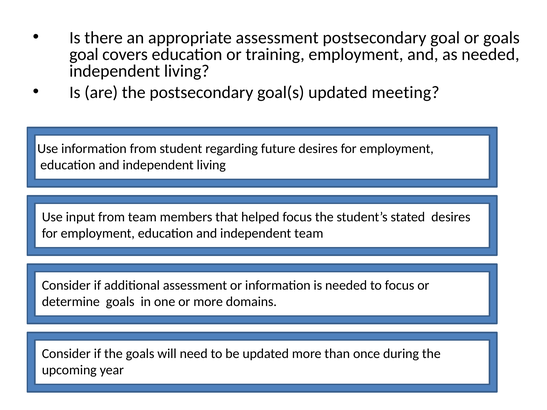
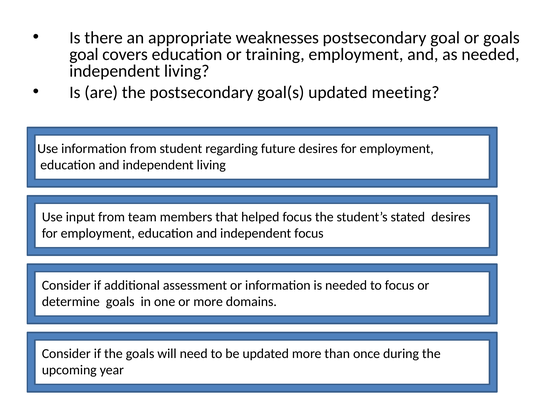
appropriate assessment: assessment -> weaknesses
independent team: team -> focus
